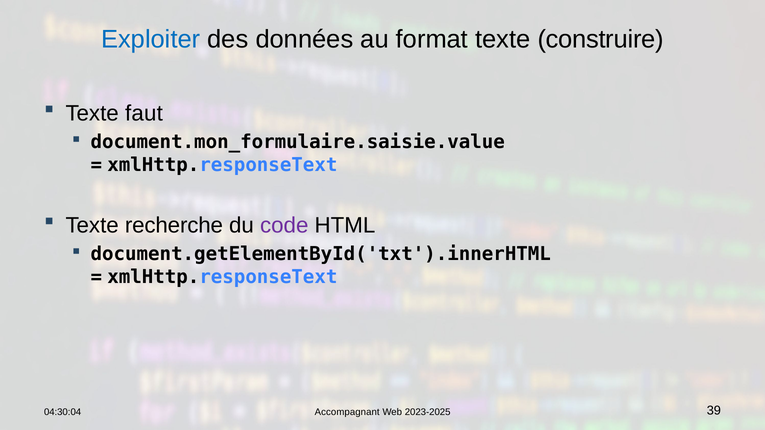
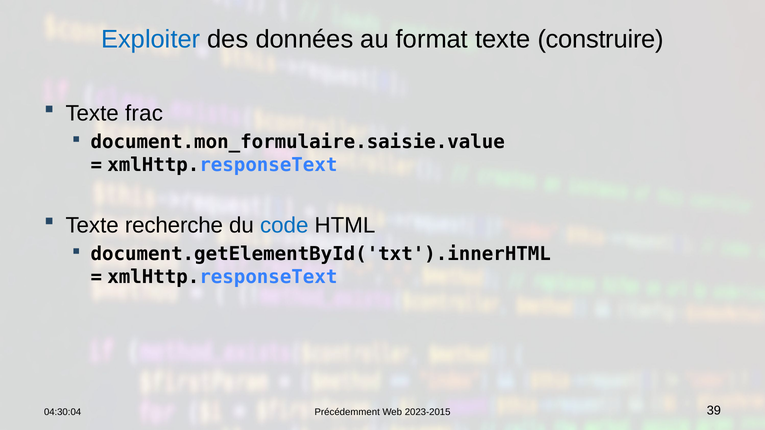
faut: faut -> frac
code colour: purple -> blue
Accompagnant: Accompagnant -> Précédemment
2023-2025: 2023-2025 -> 2023-2015
